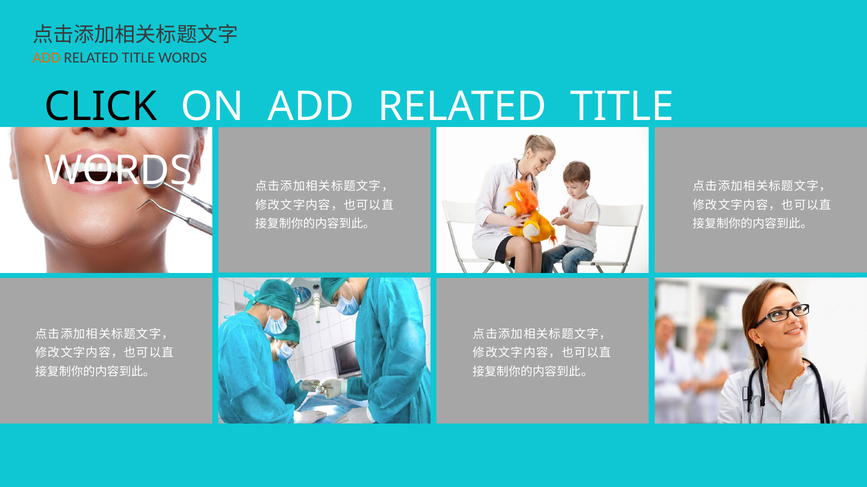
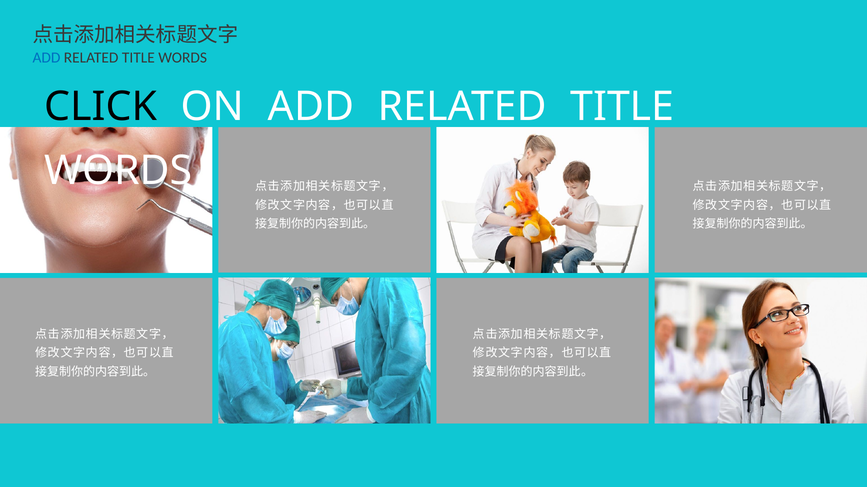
ADD at (46, 58) colour: orange -> blue
